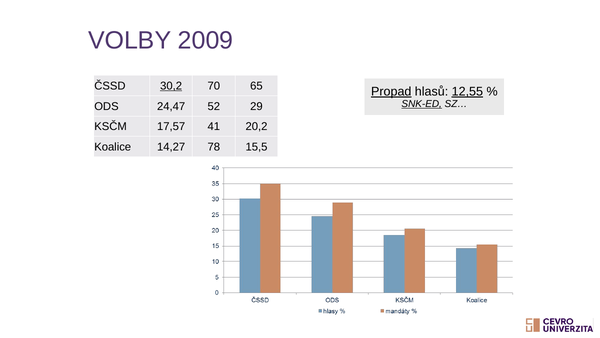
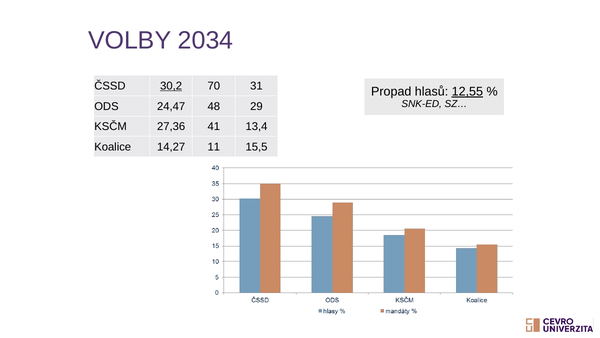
2009: 2009 -> 2034
65: 65 -> 31
Propad underline: present -> none
SNK-ED underline: present -> none
52: 52 -> 48
17,57: 17,57 -> 27,36
20,2: 20,2 -> 13,4
78: 78 -> 11
